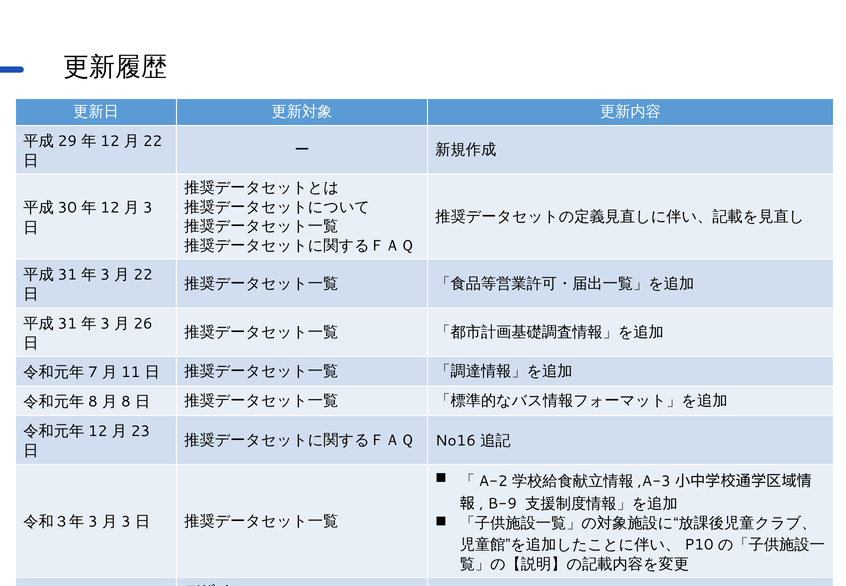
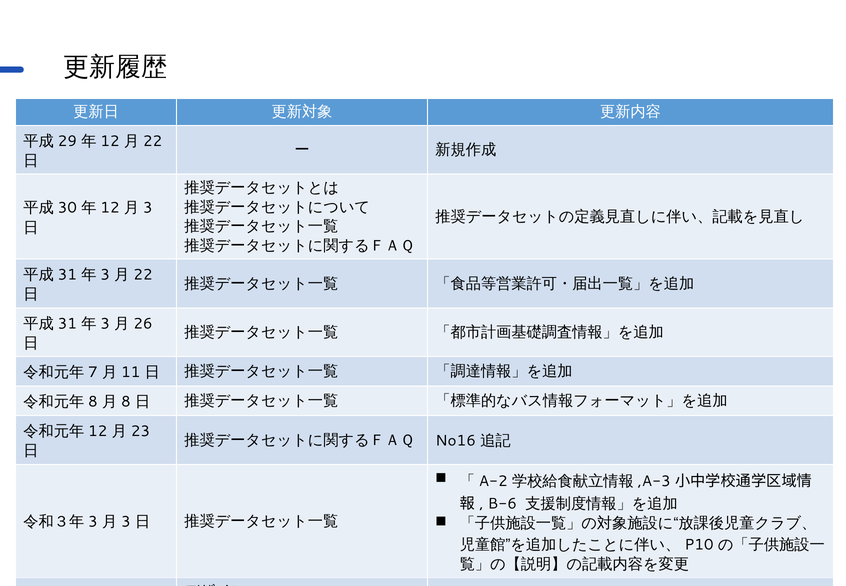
B-9: B-9 -> B-6
